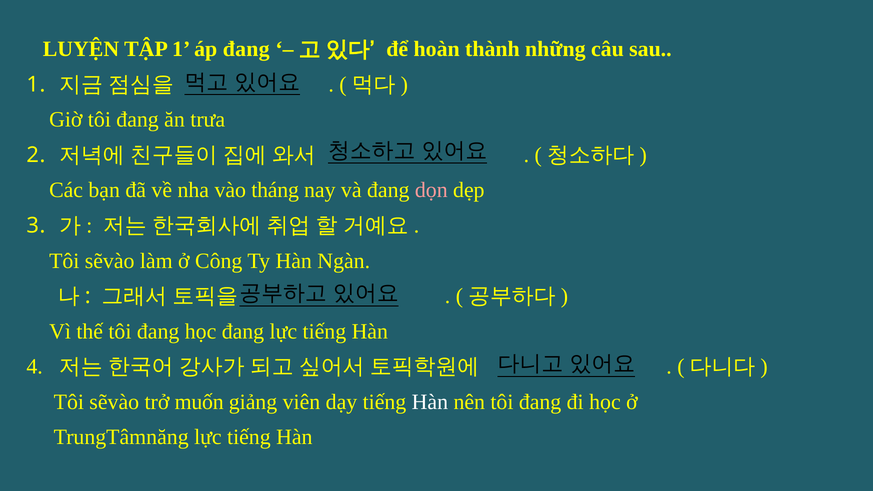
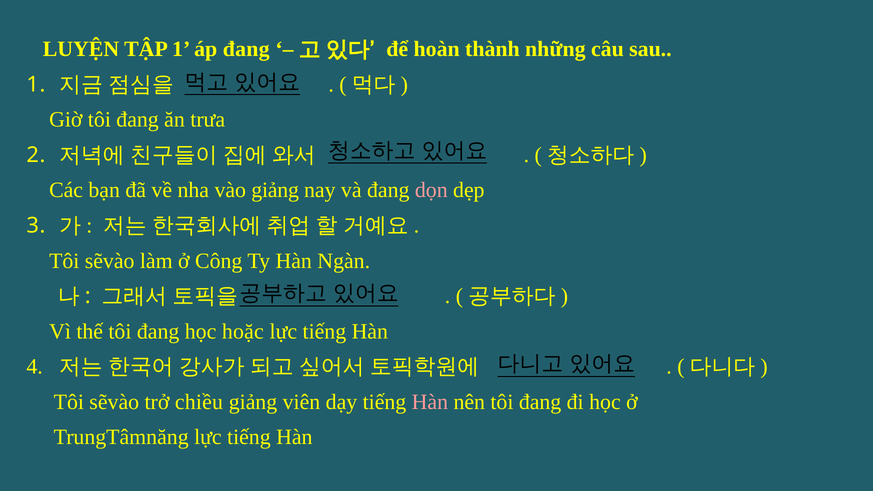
vào tháng: tháng -> giảng
học đang: đang -> hoặc
muốn: muốn -> chiều
Hàn at (430, 402) colour: white -> pink
